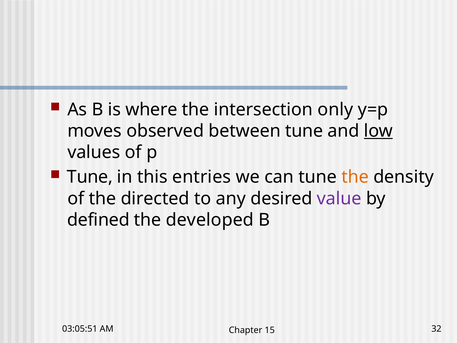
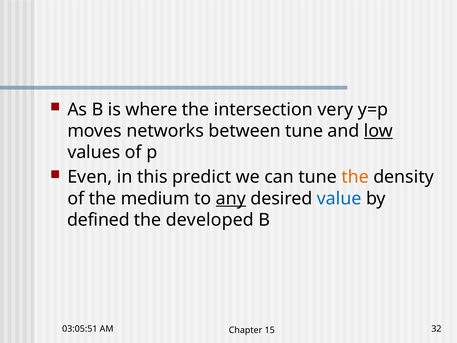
only: only -> very
observed: observed -> networks
Tune at (90, 177): Tune -> Even
entries: entries -> predict
directed: directed -> medium
any underline: none -> present
value colour: purple -> blue
